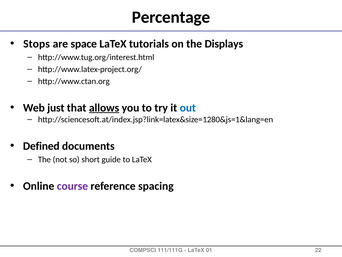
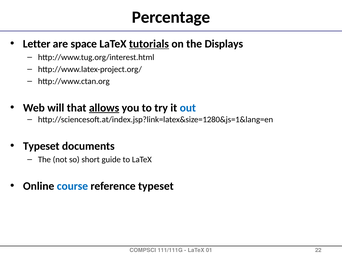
Stops: Stops -> Letter
tutorials underline: none -> present
just: just -> will
Defined at (41, 146): Defined -> Typeset
course colour: purple -> blue
reference spacing: spacing -> typeset
